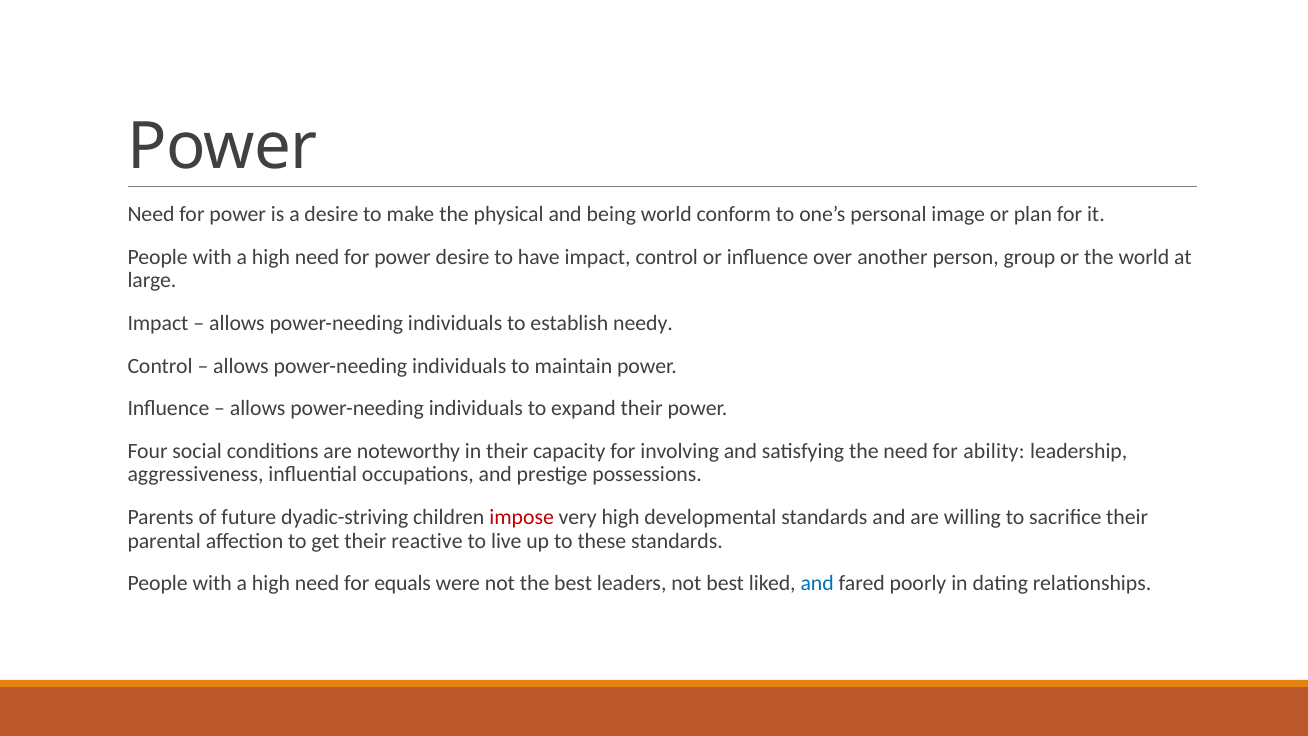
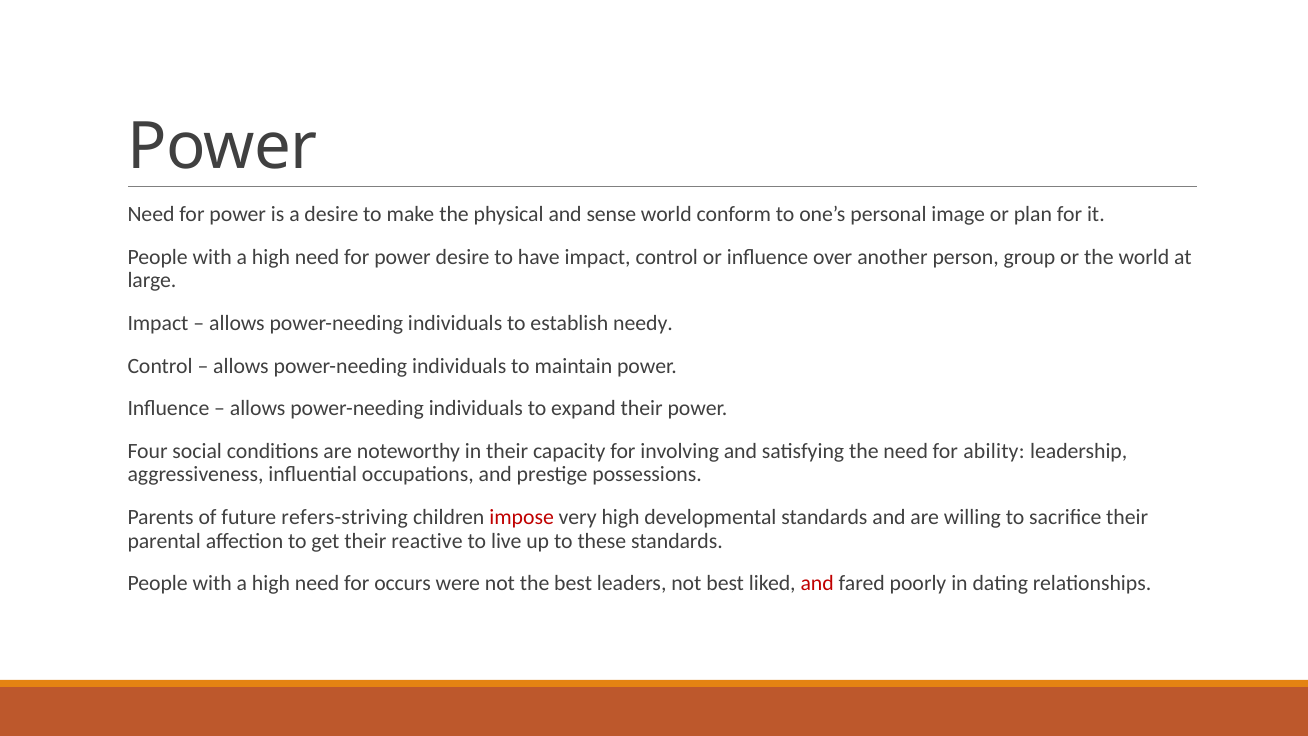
being: being -> sense
dyadic-striving: dyadic-striving -> refers-striving
equals: equals -> occurs
and at (817, 583) colour: blue -> red
